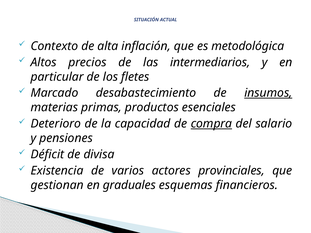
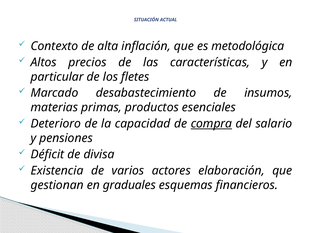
intermediarios: intermediarios -> características
insumos underline: present -> none
provinciales: provinciales -> elaboración
